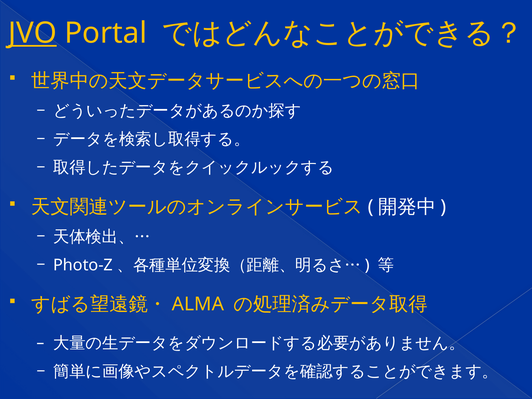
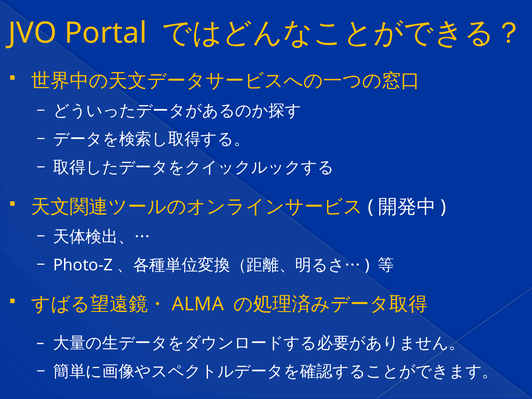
JVO underline: present -> none
